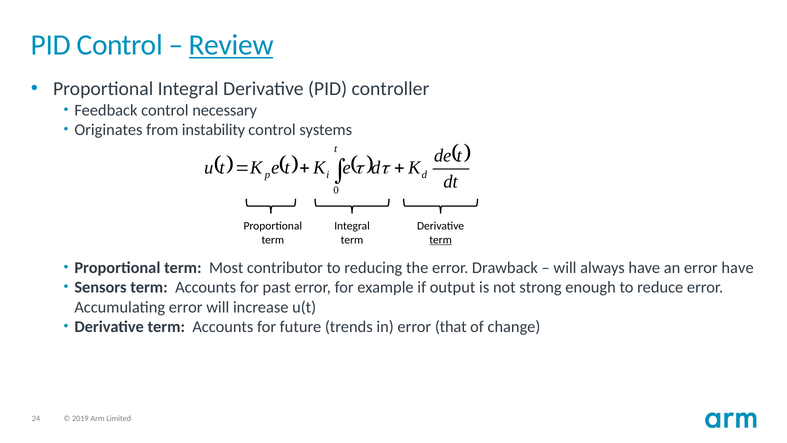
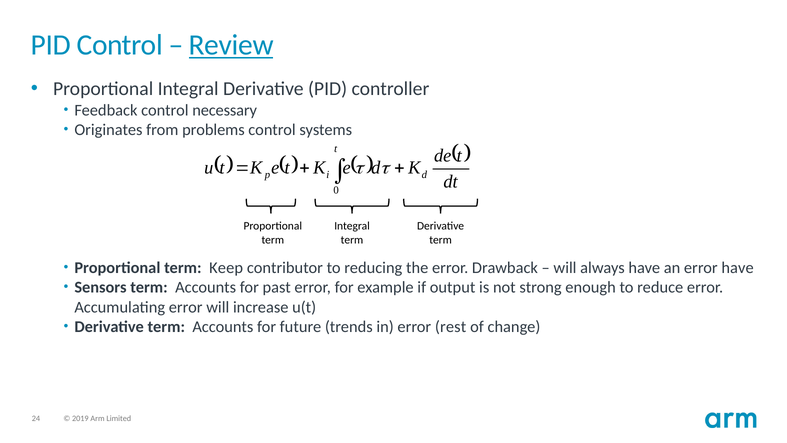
instability: instability -> problems
term at (441, 240) underline: present -> none
Most: Most -> Keep
that: that -> rest
